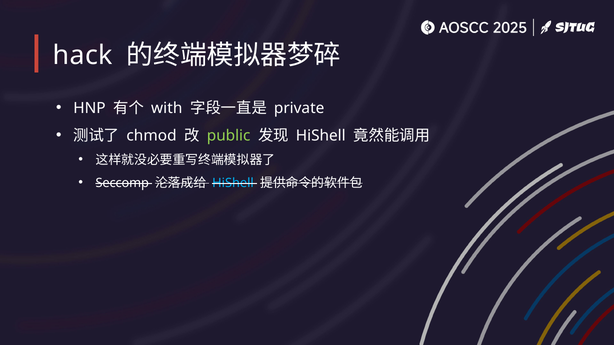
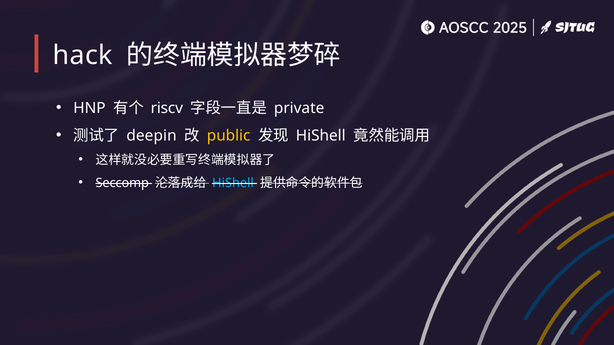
with: with -> riscv
chmod: chmod -> deepin
public colour: light green -> yellow
